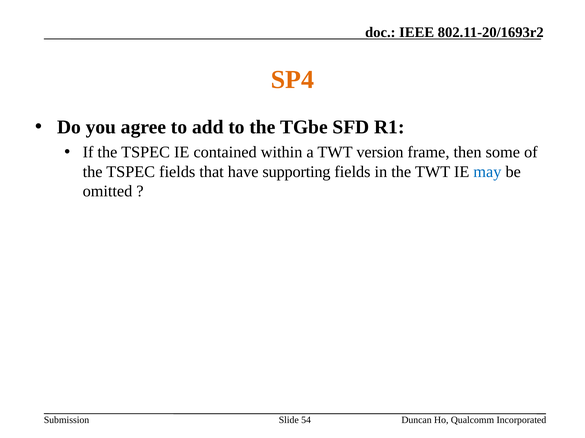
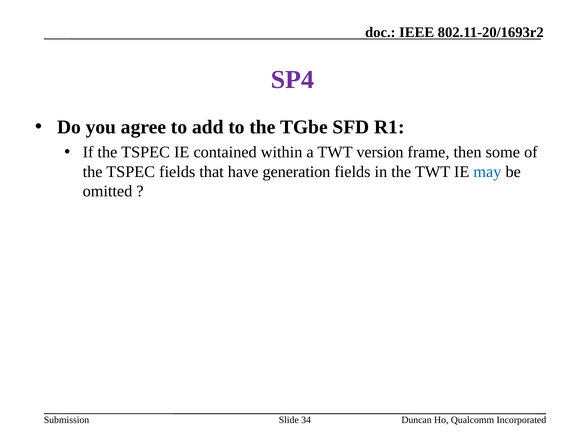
SP4 colour: orange -> purple
supporting: supporting -> generation
54: 54 -> 34
